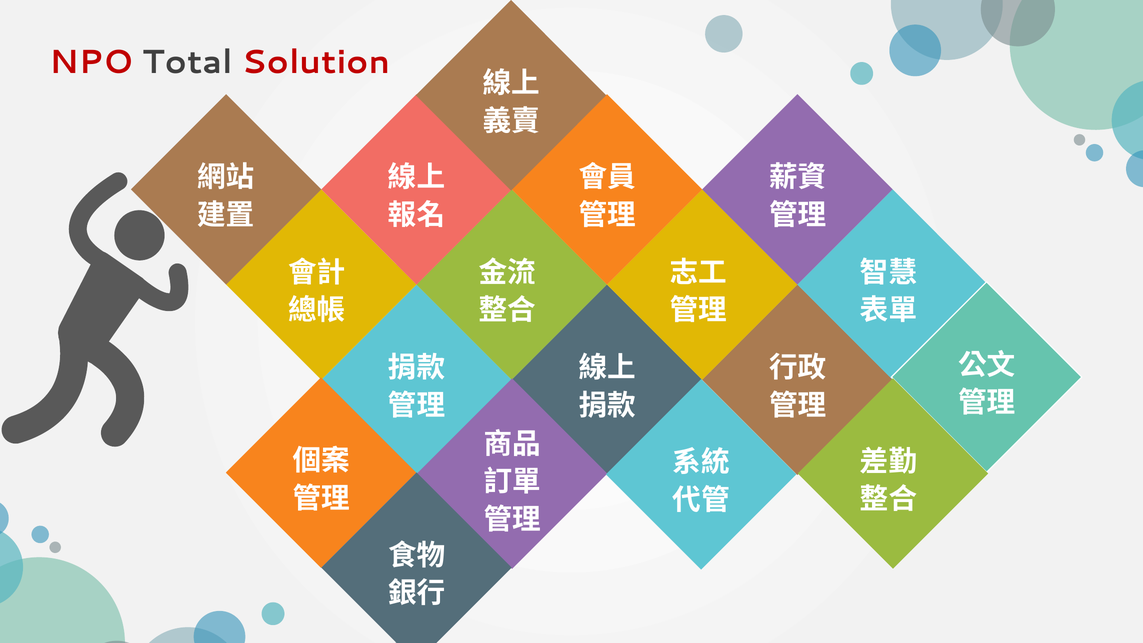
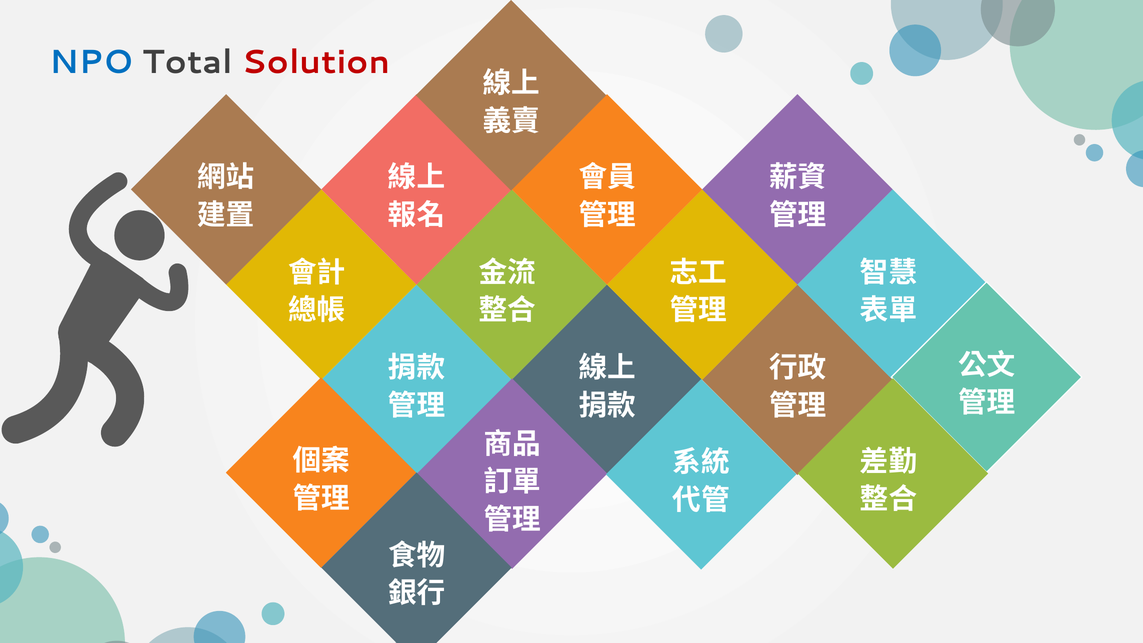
NPO colour: red -> blue
